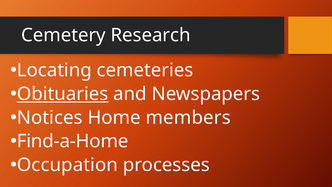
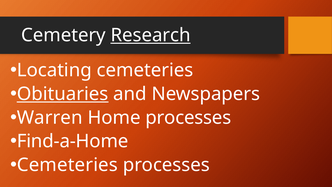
Research underline: none -> present
Notices: Notices -> Warren
Home members: members -> processes
Occupation at (67, 165): Occupation -> Cemeteries
